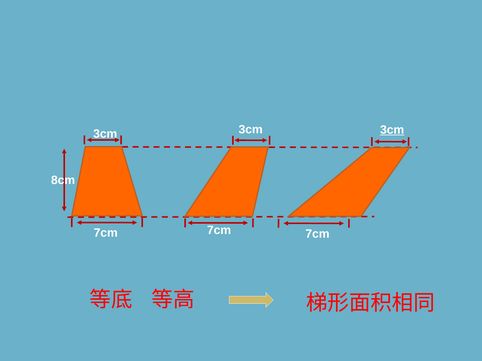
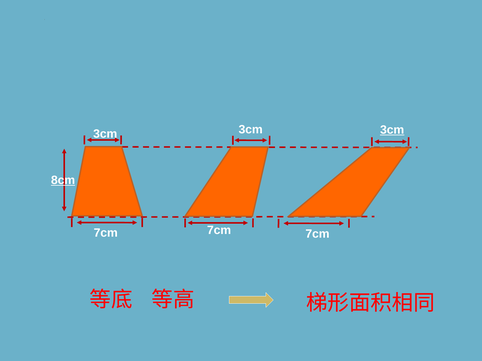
8cm underline: none -> present
